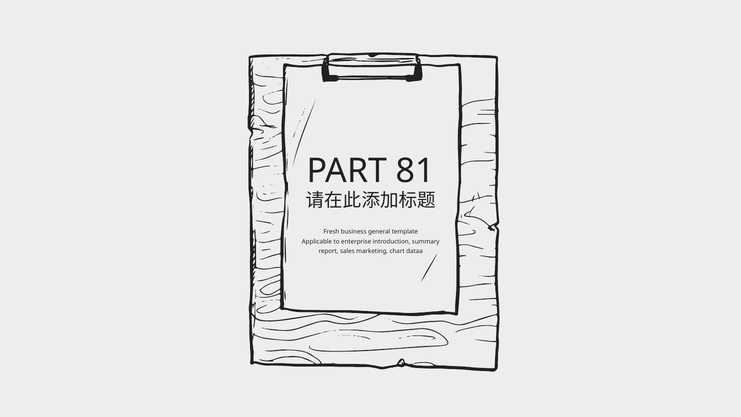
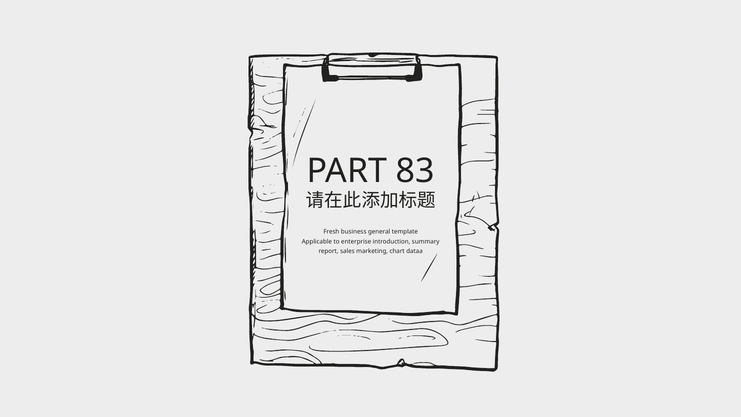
81: 81 -> 83
